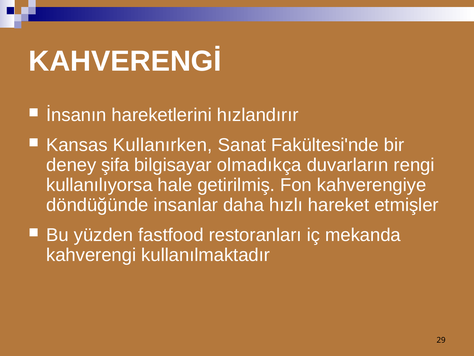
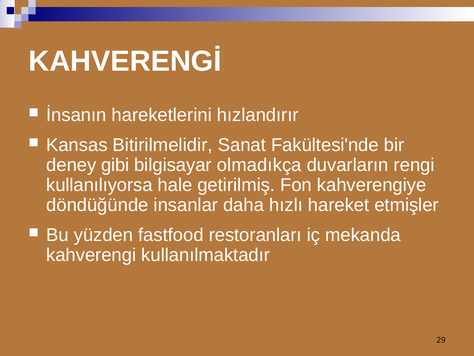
Kullanırken: Kullanırken -> Bitirilmelidir
şifa: şifa -> gibi
